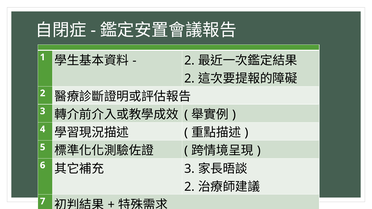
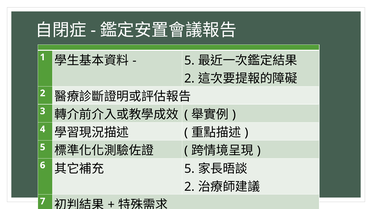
2 at (189, 61): 2 -> 5
3 at (189, 169): 3 -> 5
